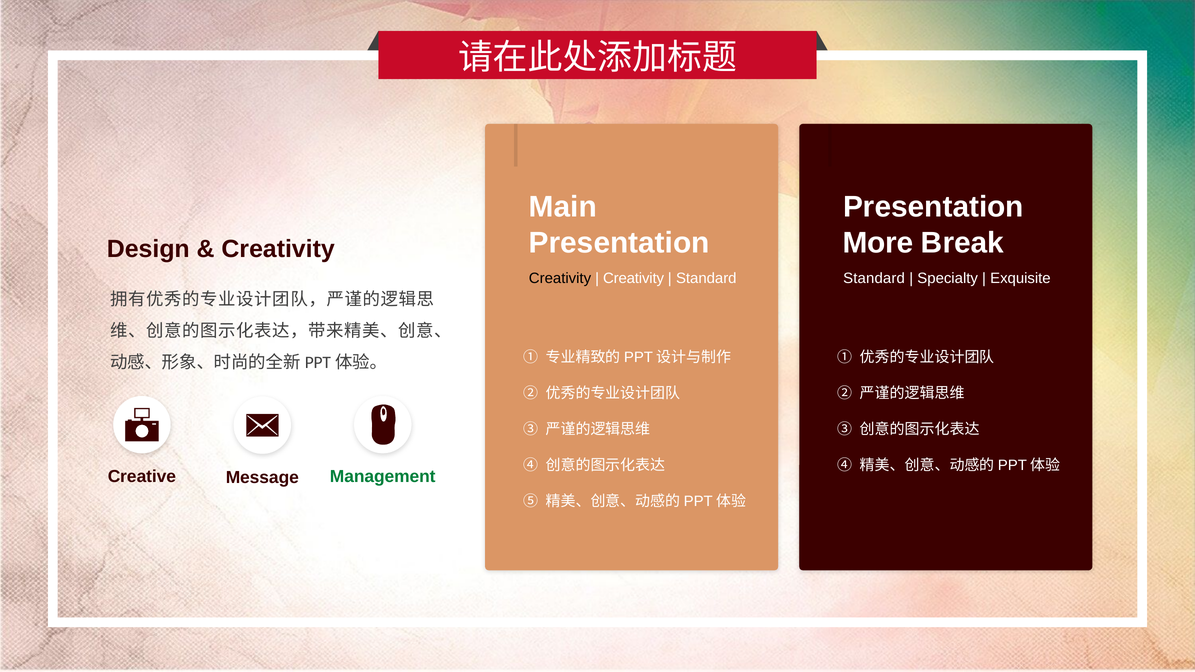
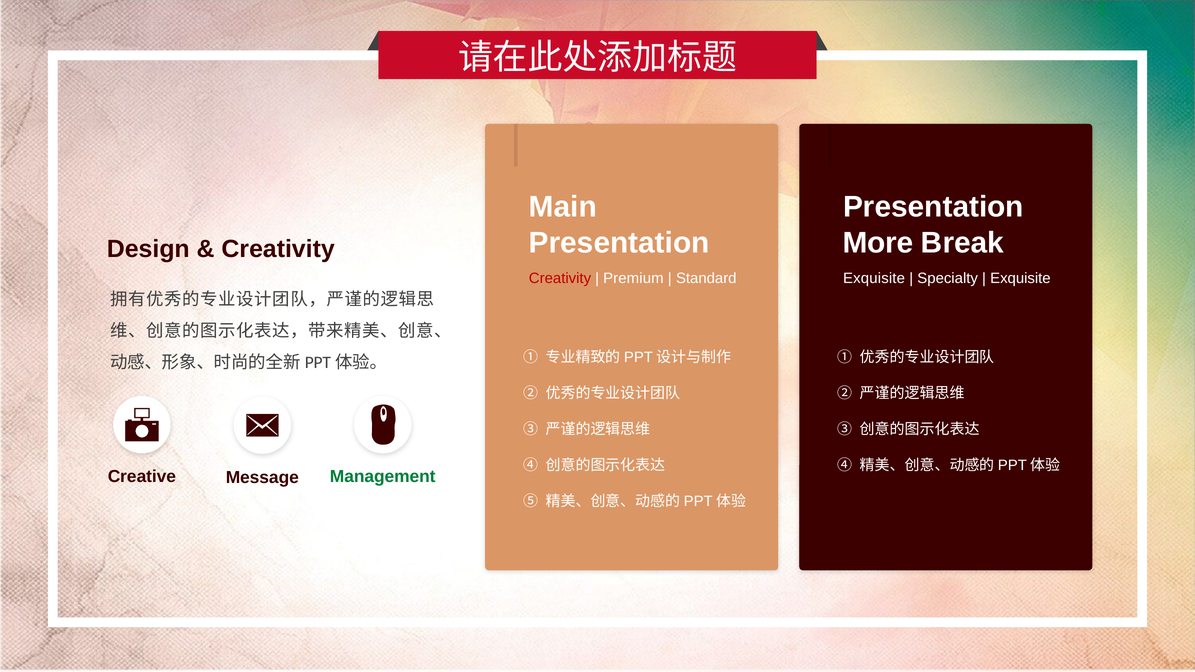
Creativity at (560, 278) colour: black -> red
Creativity at (634, 278): Creativity -> Premium
Standard at (874, 278): Standard -> Exquisite
